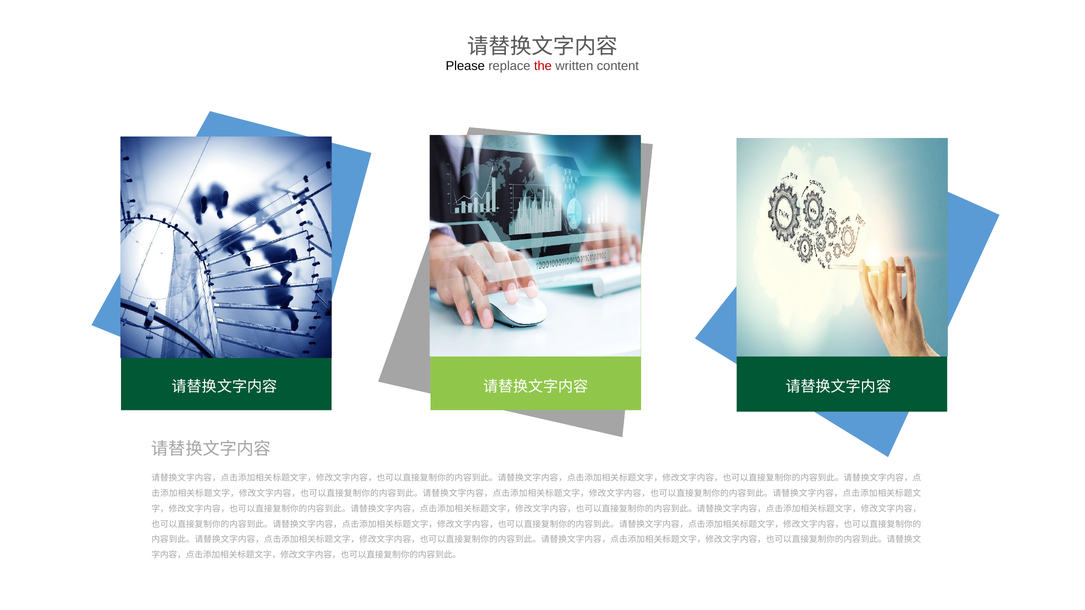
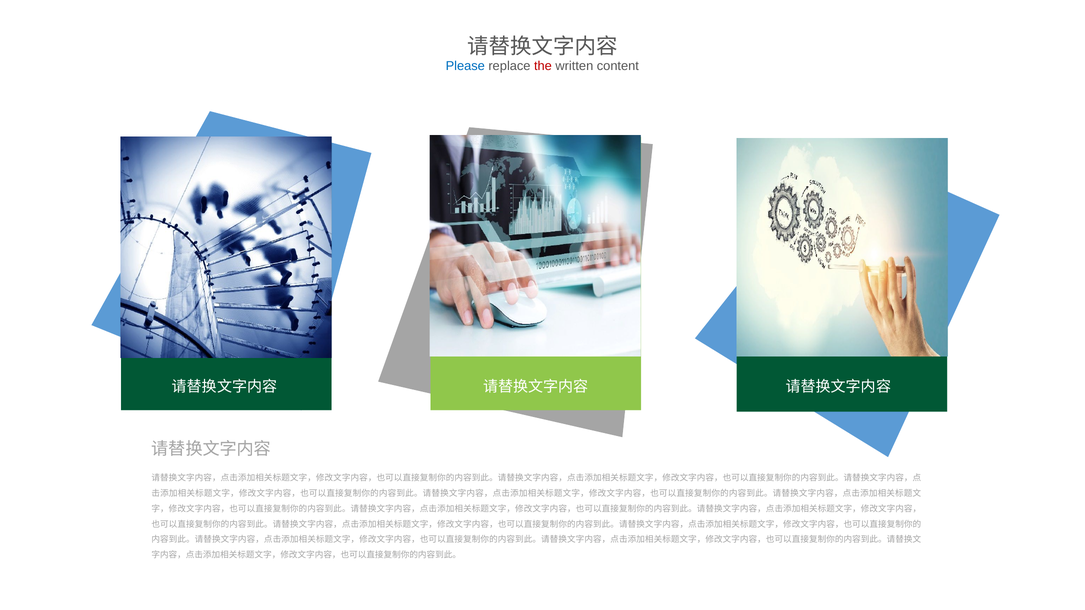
Please colour: black -> blue
